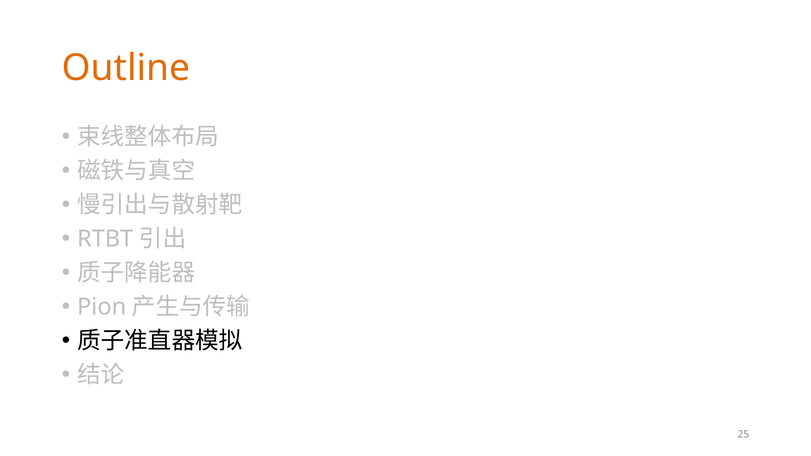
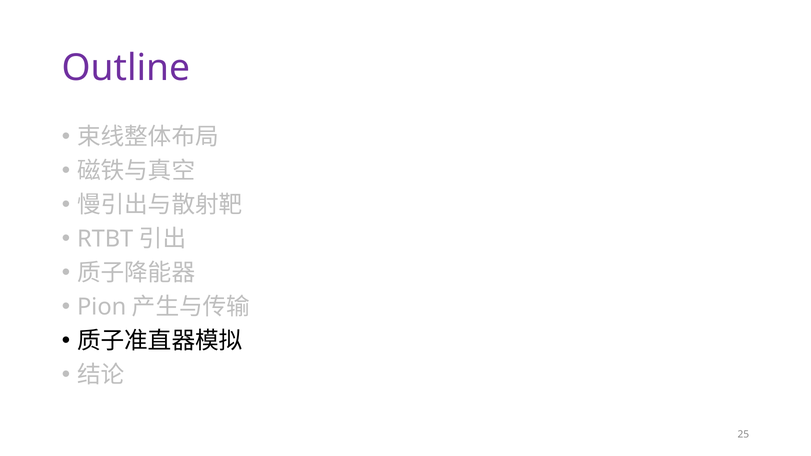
Outline colour: orange -> purple
